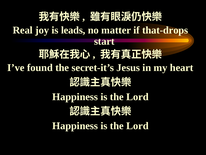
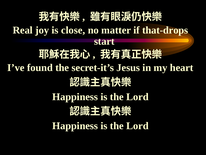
leads: leads -> close
